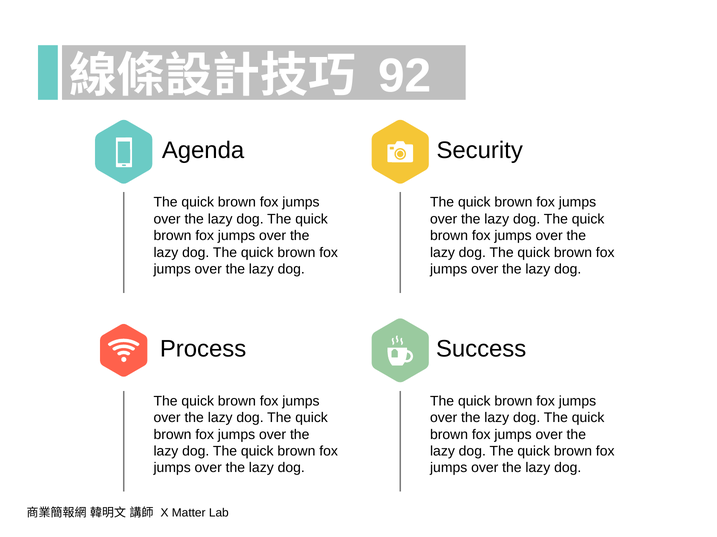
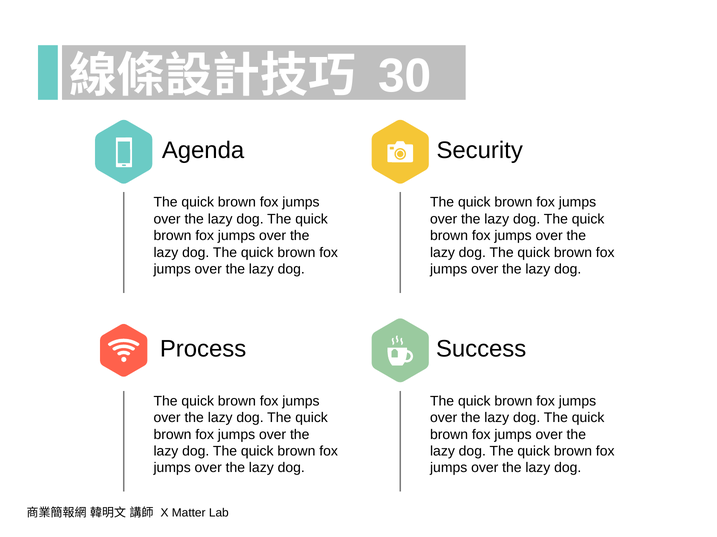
92: 92 -> 30
